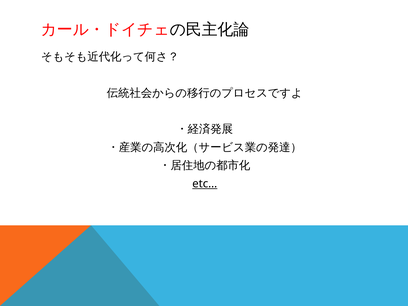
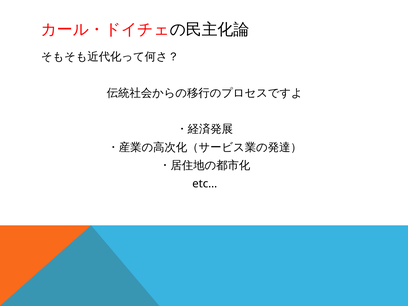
etc… underline: present -> none
